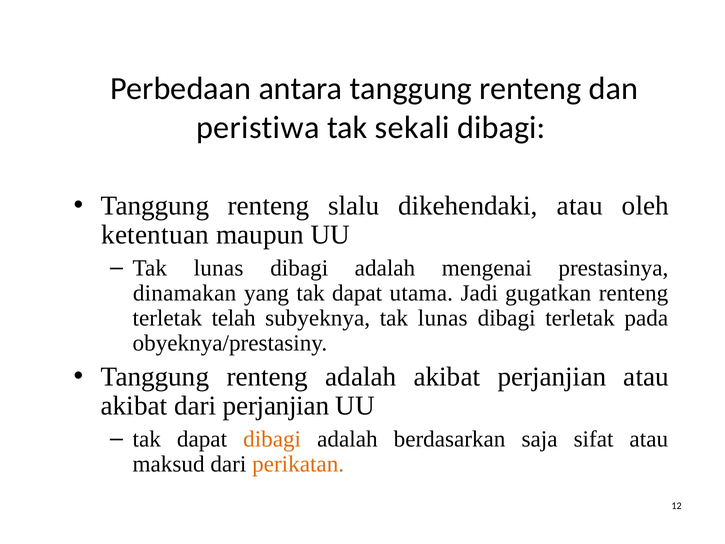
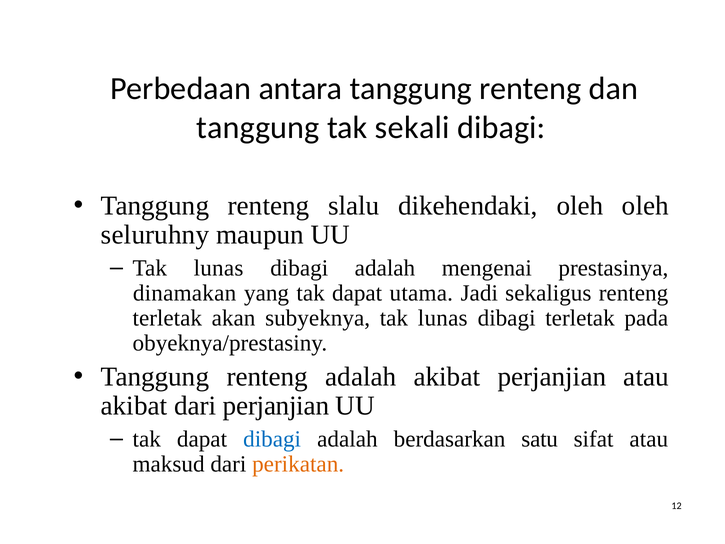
peristiwa at (258, 127): peristiwa -> tanggung
dikehendaki atau: atau -> oleh
ketentuan: ketentuan -> seluruhny
gugatkan: gugatkan -> sekaligus
telah: telah -> akan
dibagi at (272, 439) colour: orange -> blue
saja: saja -> satu
